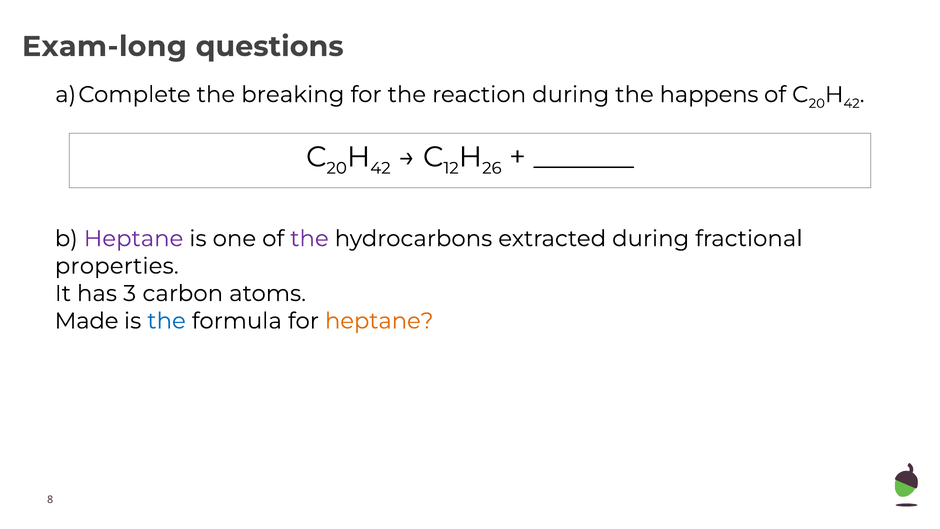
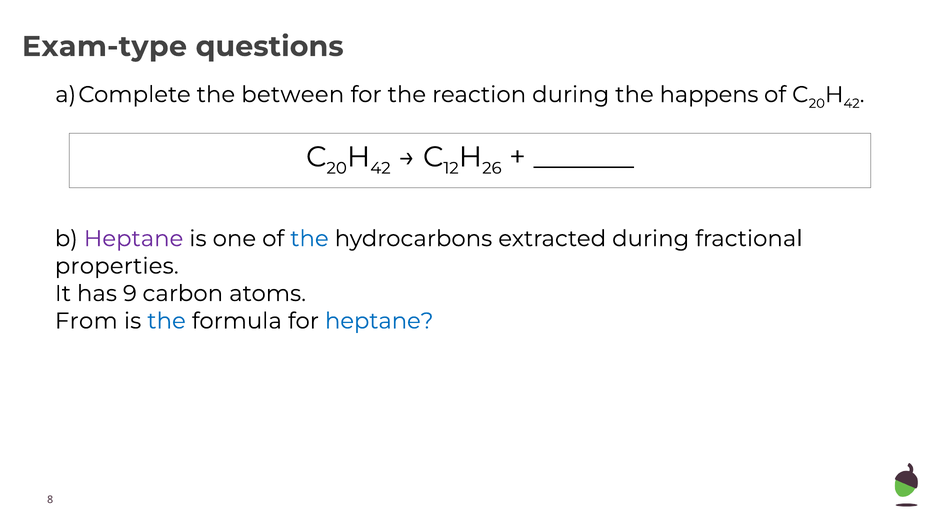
Exam-long: Exam-long -> Exam-type
breaking: breaking -> between
the at (309, 239) colour: purple -> blue
3: 3 -> 9
Made: Made -> From
heptane at (379, 321) colour: orange -> blue
